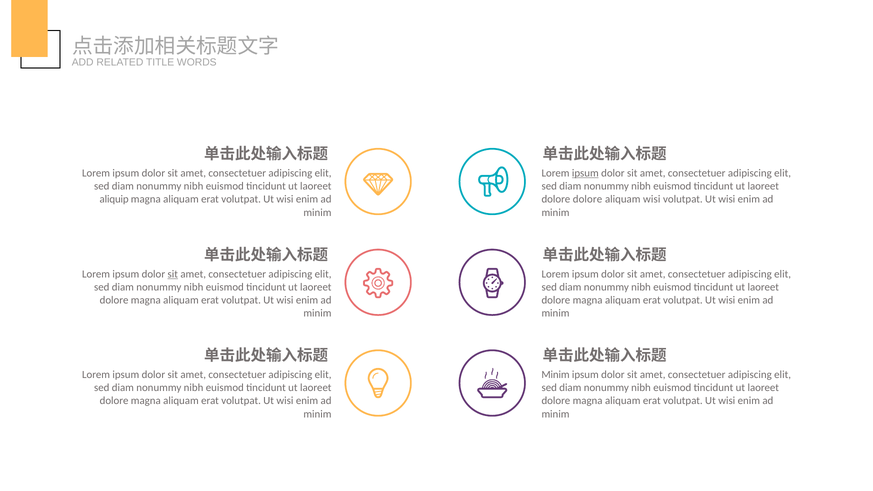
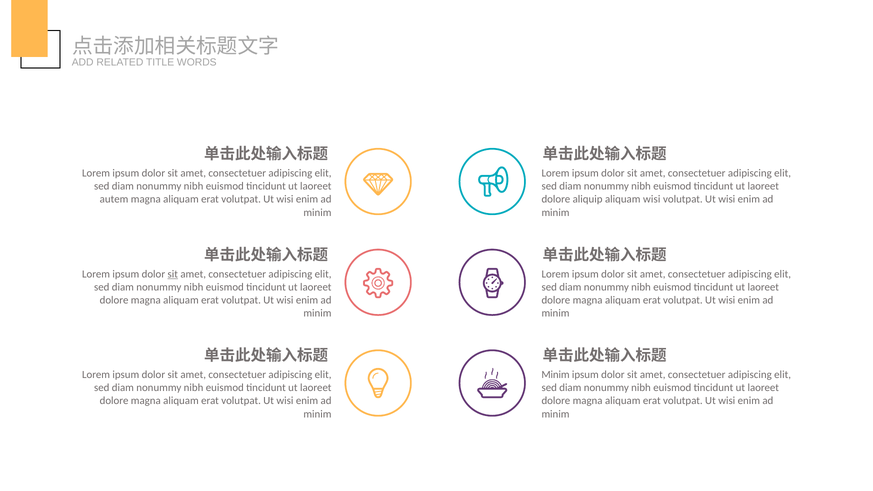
ipsum at (585, 173) underline: present -> none
aliquip: aliquip -> autem
dolore dolore: dolore -> aliquip
